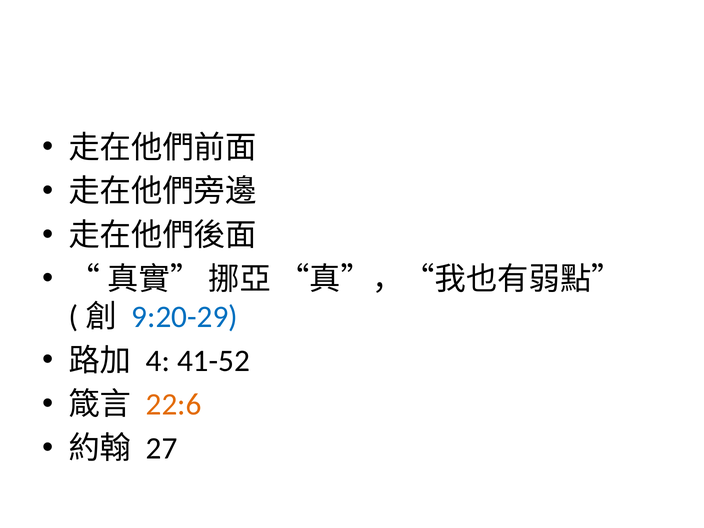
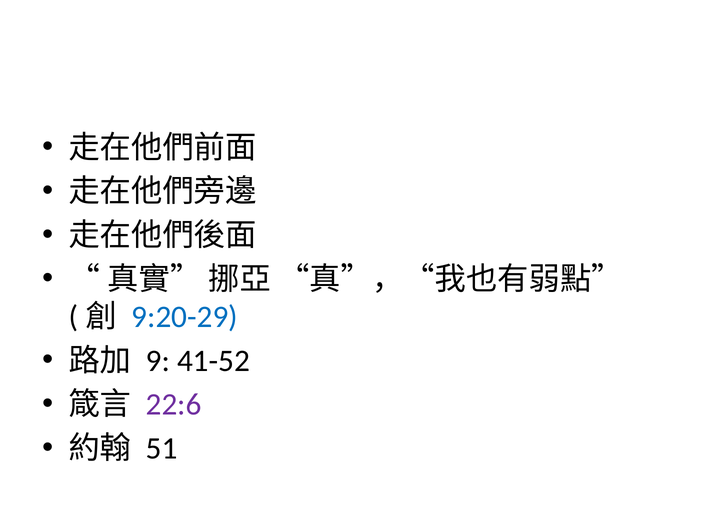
4: 4 -> 9
22:6 colour: orange -> purple
27: 27 -> 51
